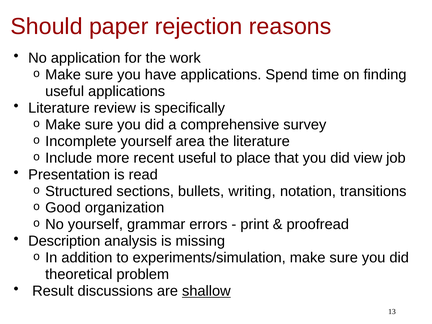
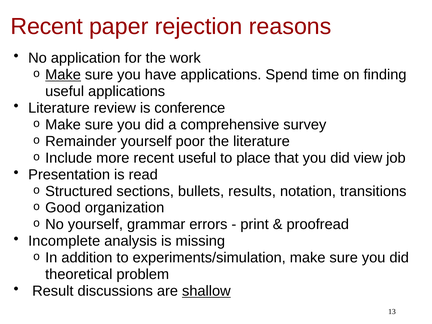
Should at (47, 26): Should -> Recent
Make at (63, 75) underline: none -> present
specifically: specifically -> conference
Incomplete: Incomplete -> Remainder
area: area -> poor
writing: writing -> results
Description: Description -> Incomplete
